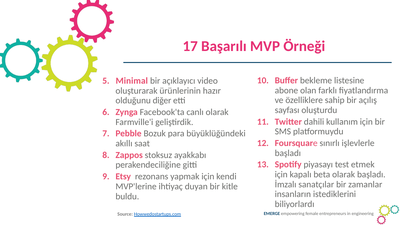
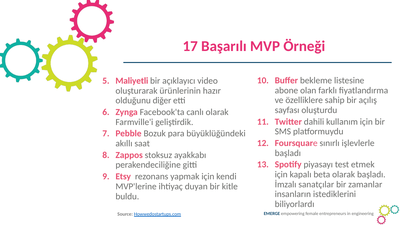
Minimal: Minimal -> Maliyetli
